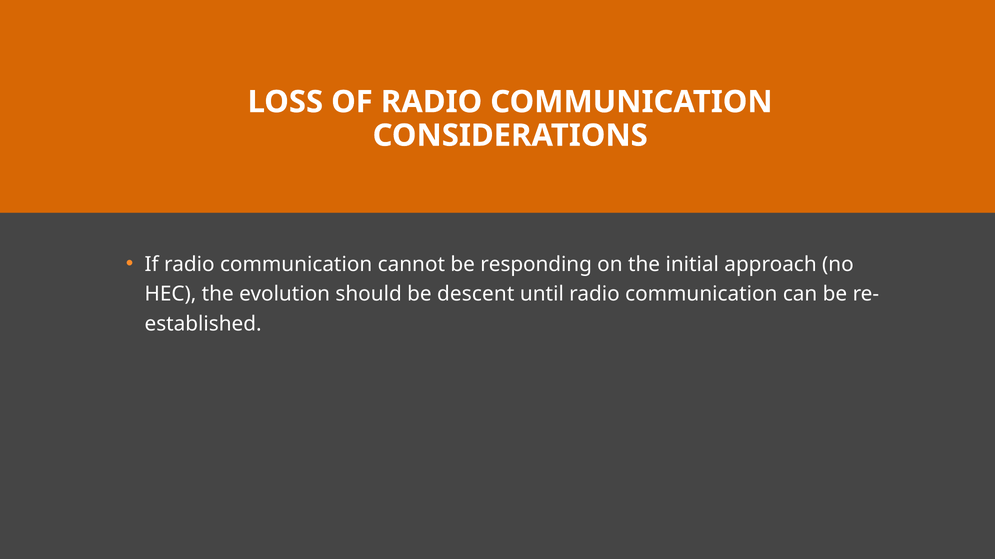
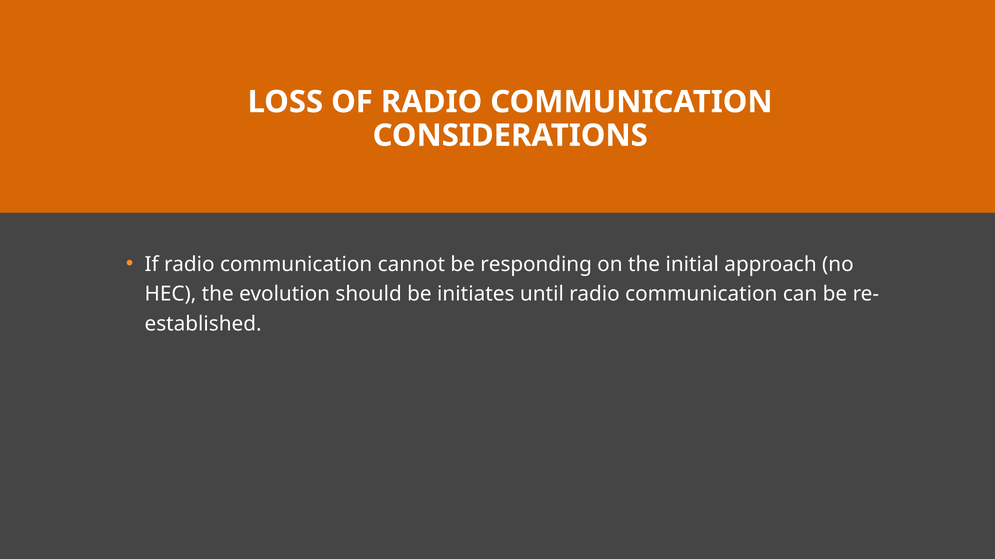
descent: descent -> initiates
